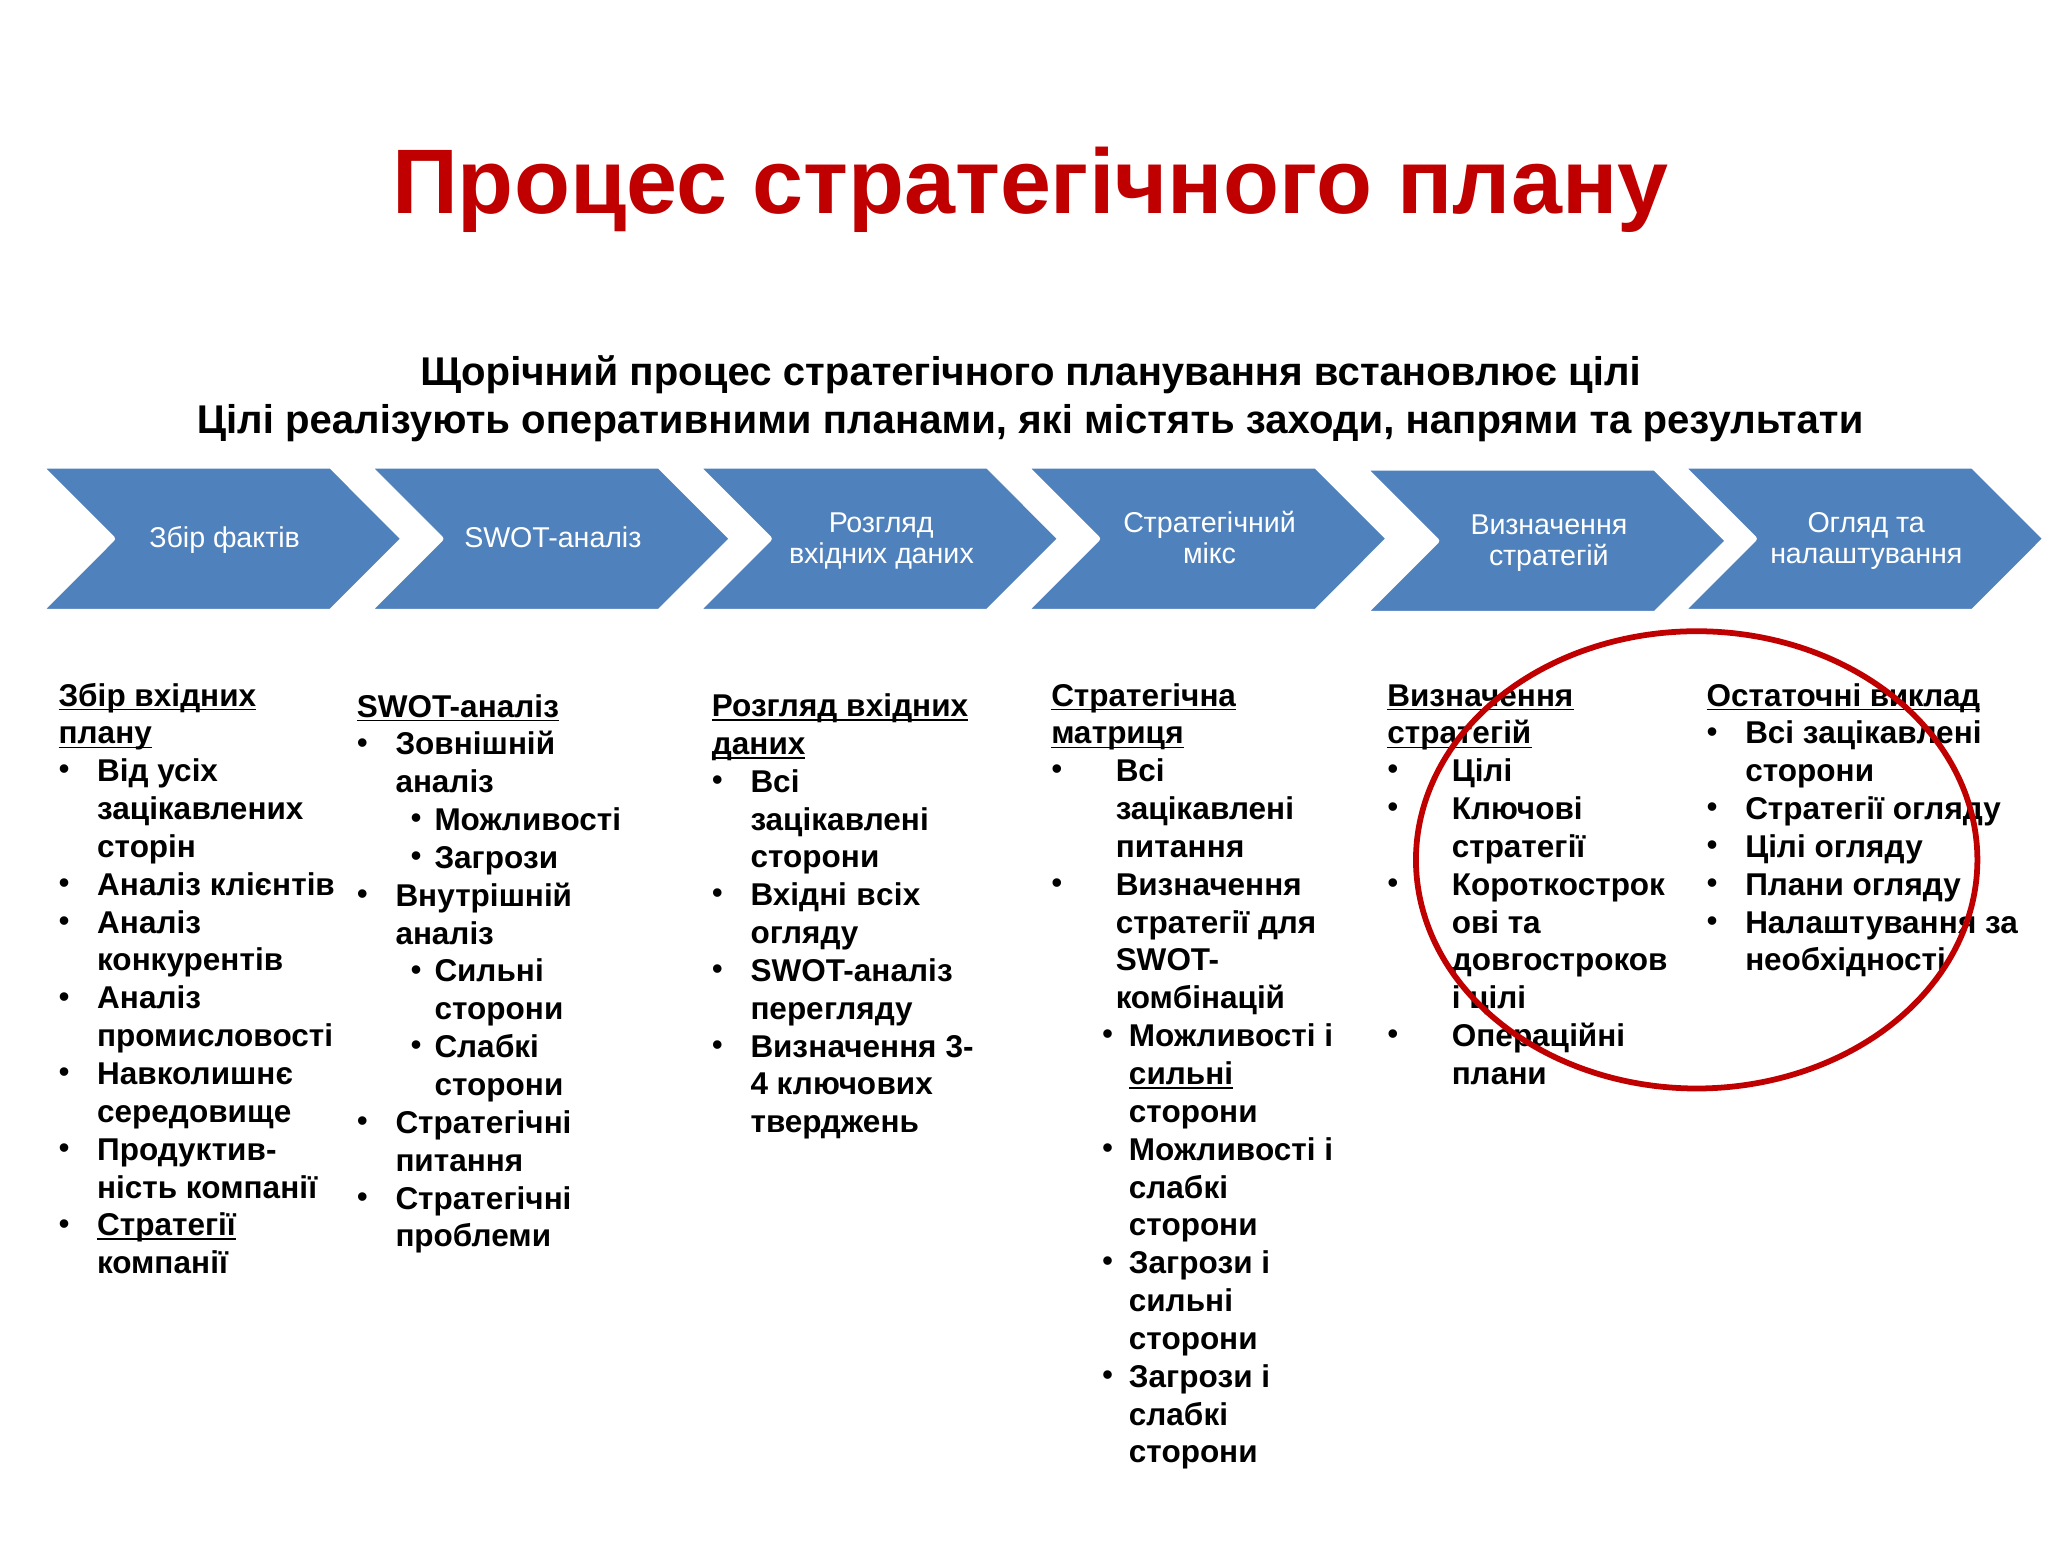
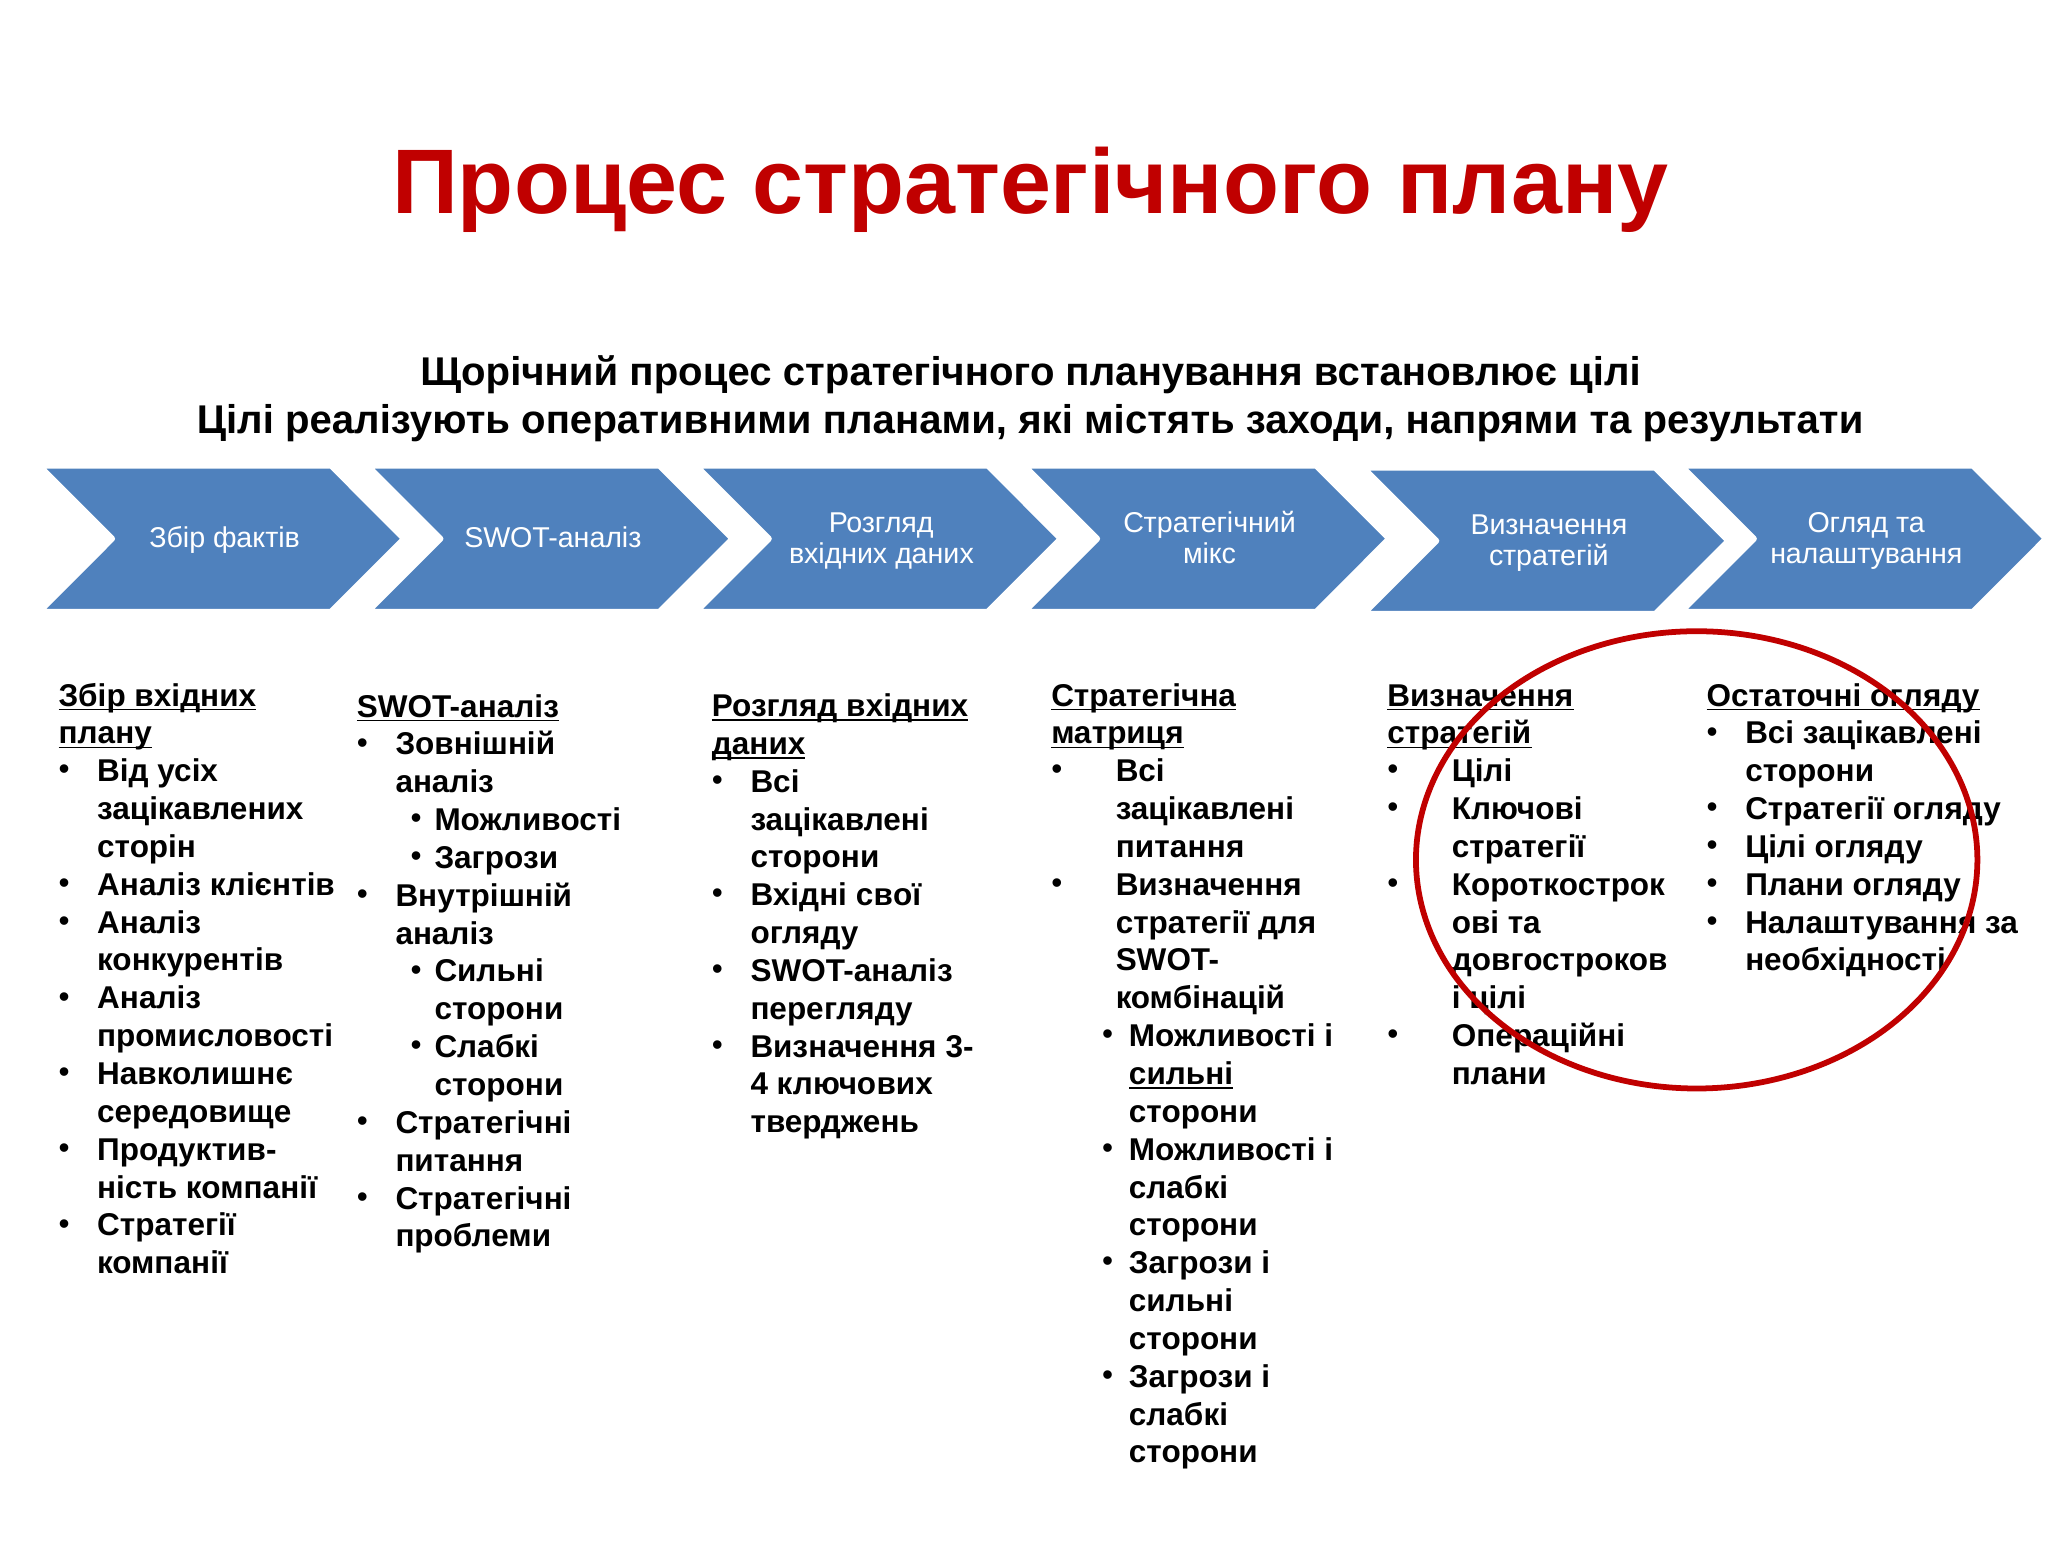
Остаточні виклад: виклад -> огляду
всіх: всіх -> свої
Стратегії at (166, 1225) underline: present -> none
